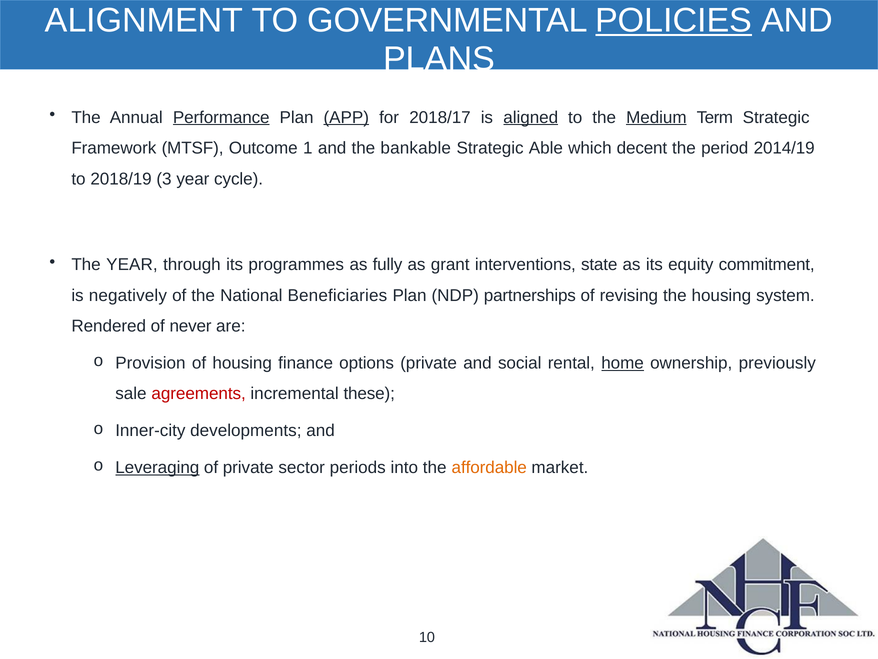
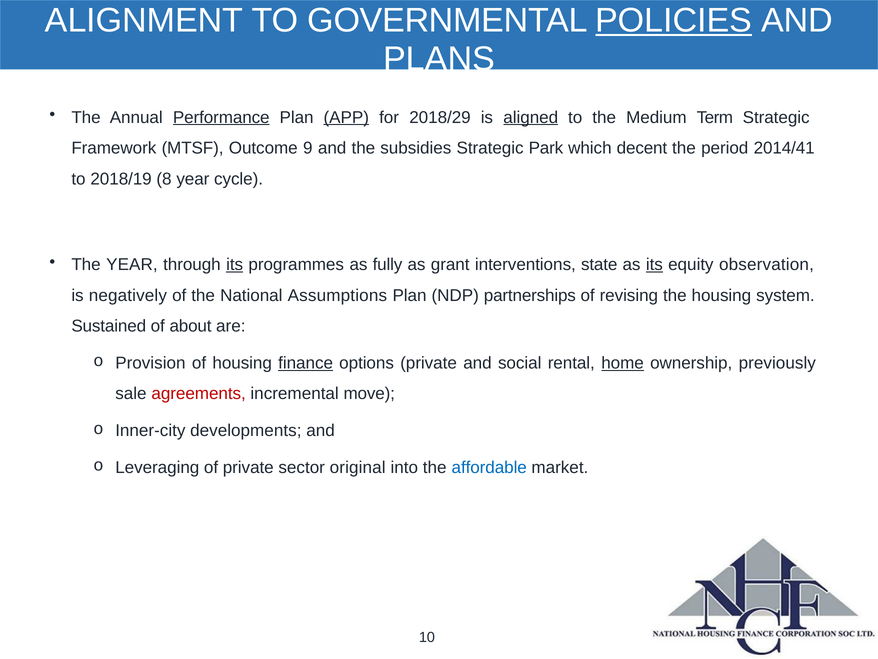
2018/17: 2018/17 -> 2018/29
Medium underline: present -> none
1: 1 -> 9
bankable: bankable -> subsidies
Able: Able -> Park
2014/19: 2014/19 -> 2014/41
3: 3 -> 8
its at (235, 265) underline: none -> present
its at (654, 265) underline: none -> present
commitment: commitment -> observation
Beneficiaries: Beneficiaries -> Assumptions
Rendered: Rendered -> Sustained
never: never -> about
finance underline: none -> present
these: these -> move
Leveraging underline: present -> none
periods: periods -> original
affordable colour: orange -> blue
